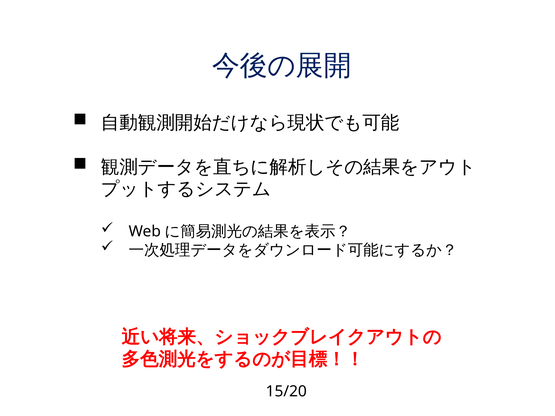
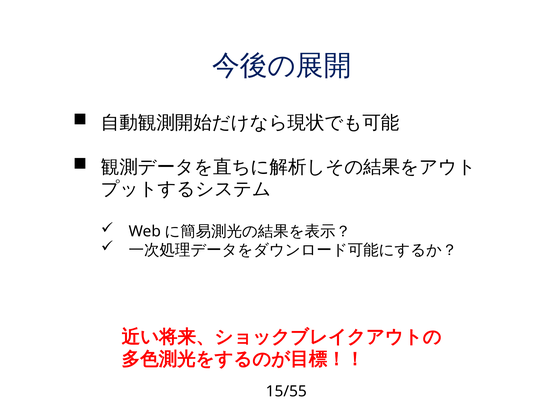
15/20: 15/20 -> 15/55
